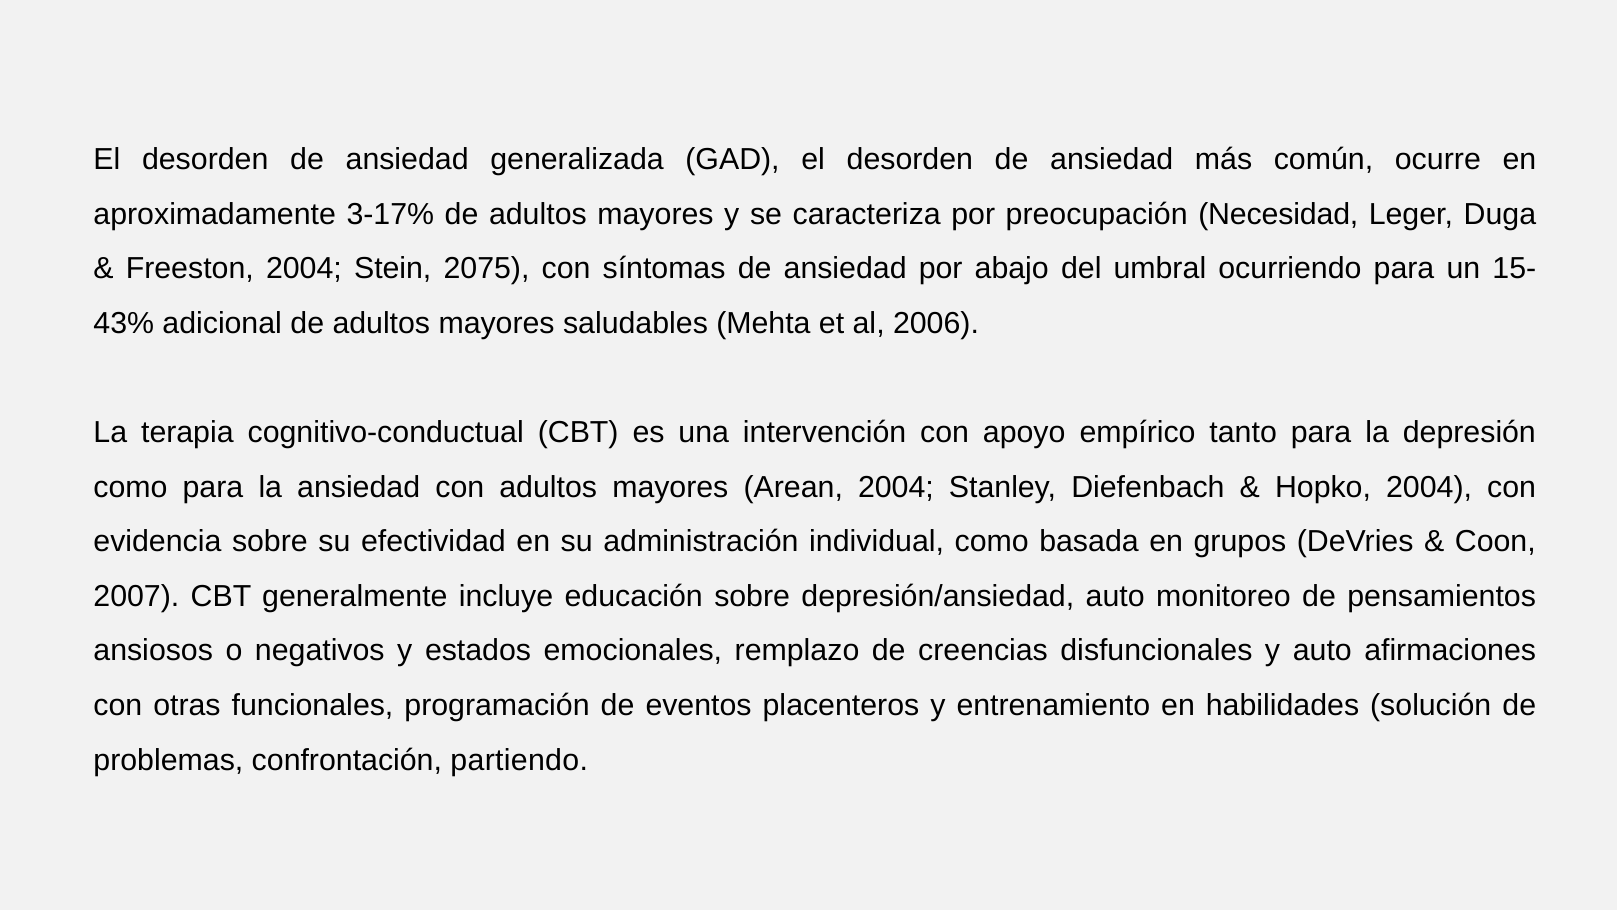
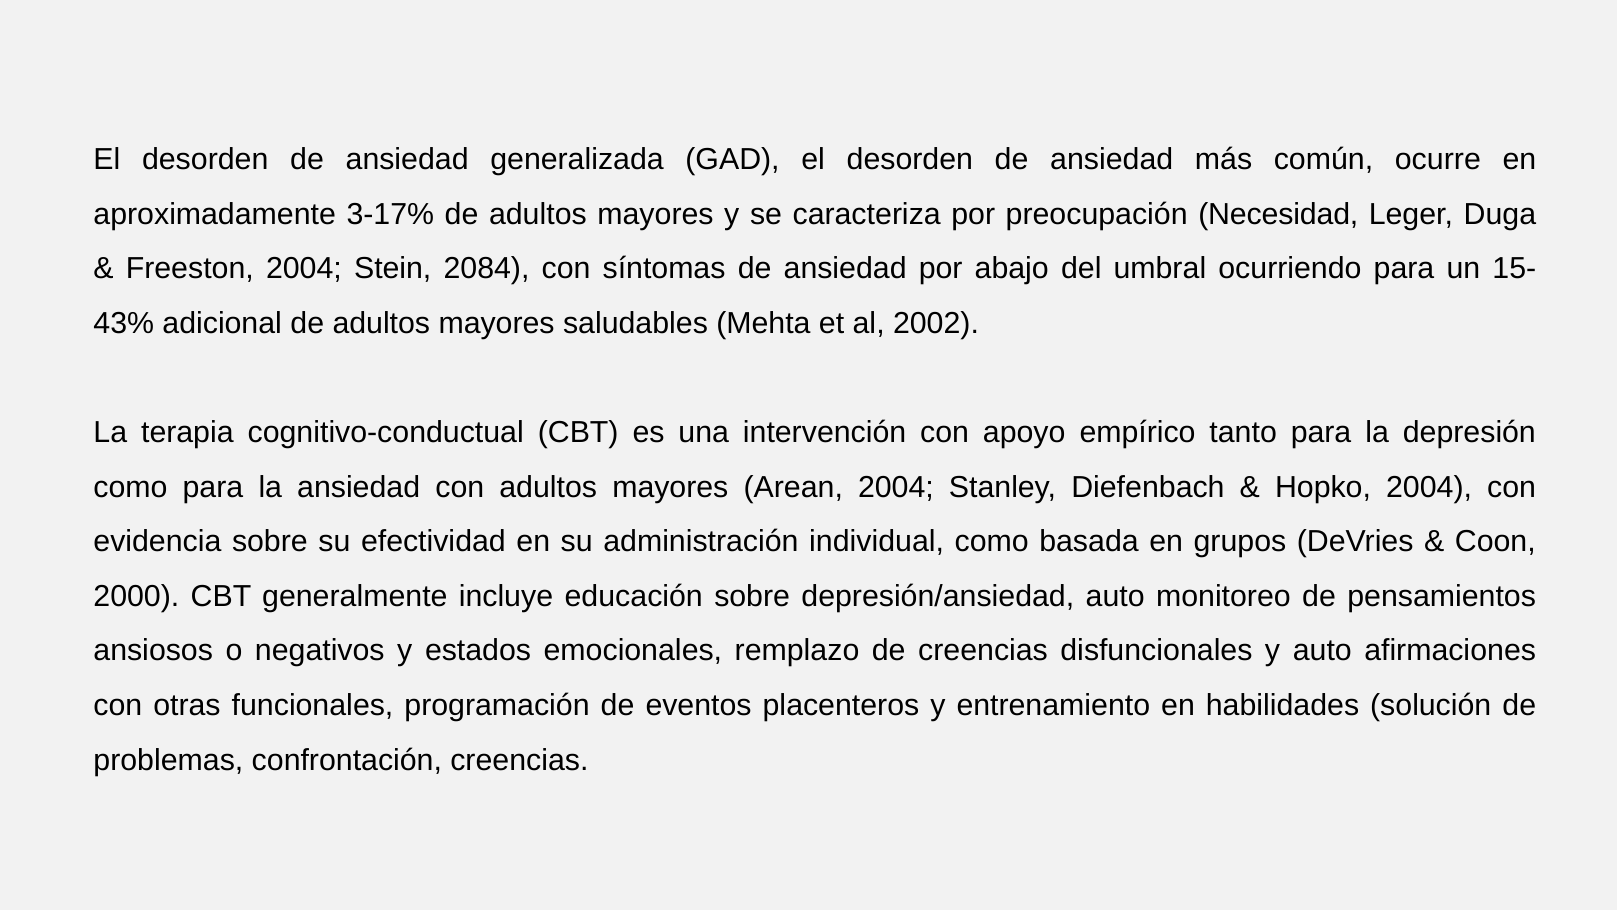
2075: 2075 -> 2084
2006: 2006 -> 2002
2007: 2007 -> 2000
confrontación partiendo: partiendo -> creencias
